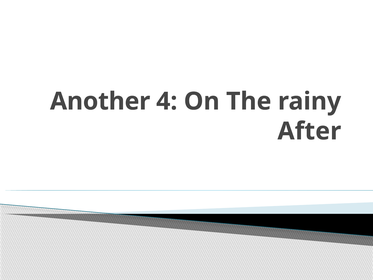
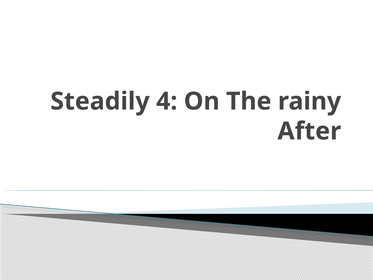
Another: Another -> Steadily
